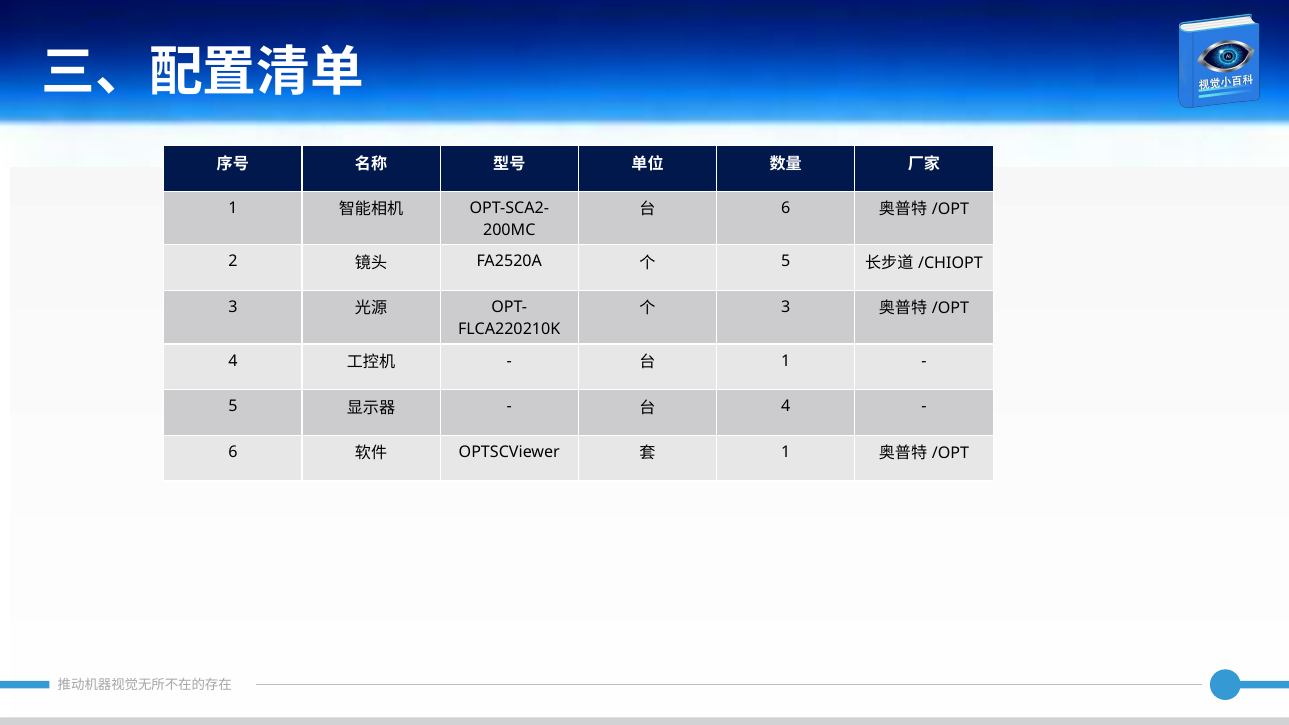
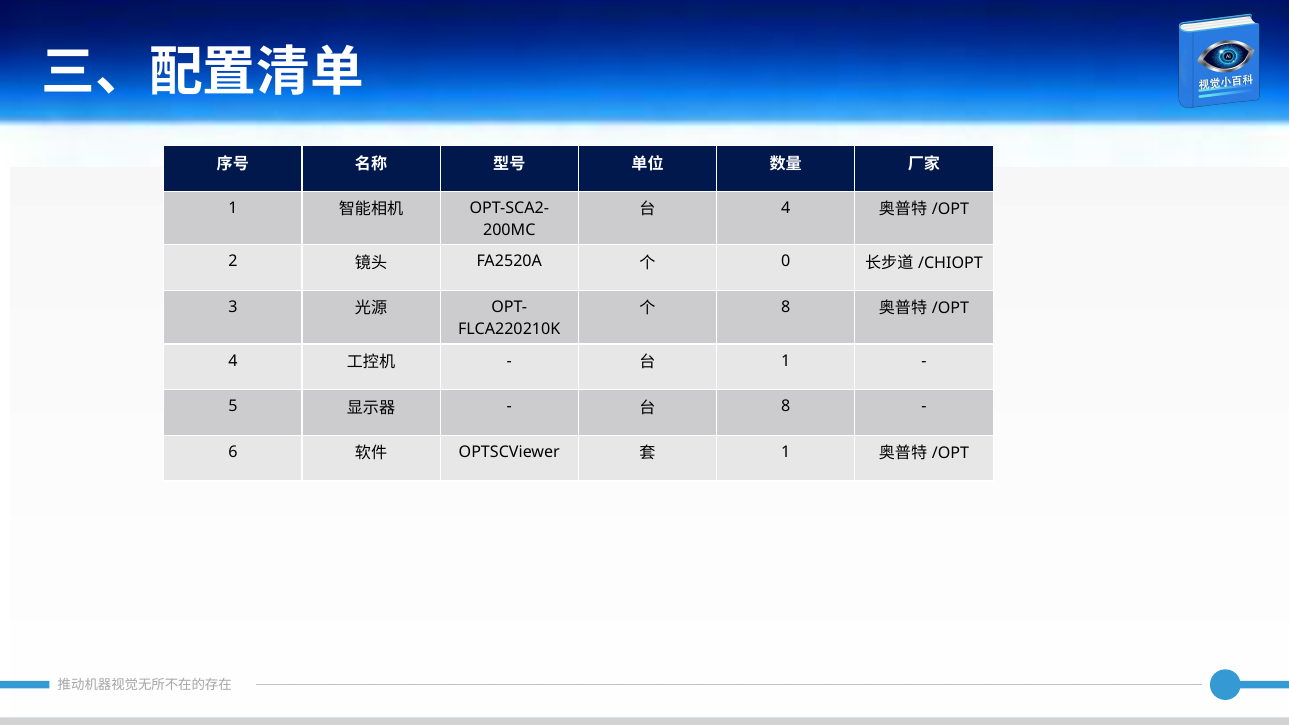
6 at (786, 208): 6 -> 4
5 at (786, 262): 5 -> 0
3 at (786, 307): 3 -> 8
4 at (786, 406): 4 -> 8
